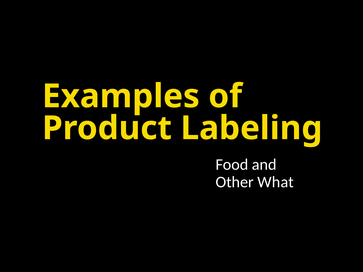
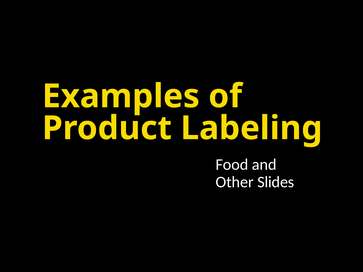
What: What -> Slides
